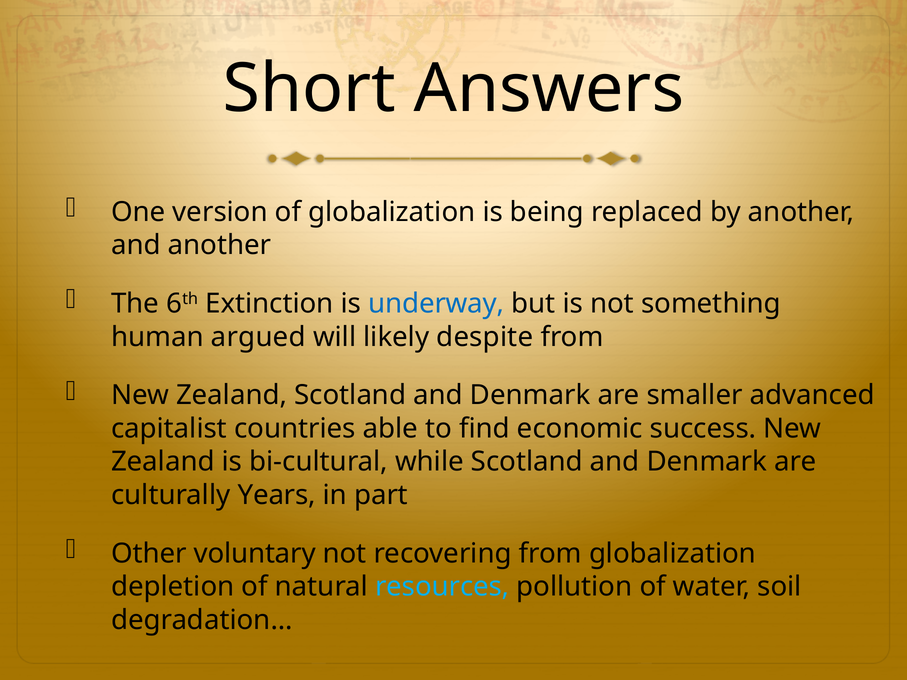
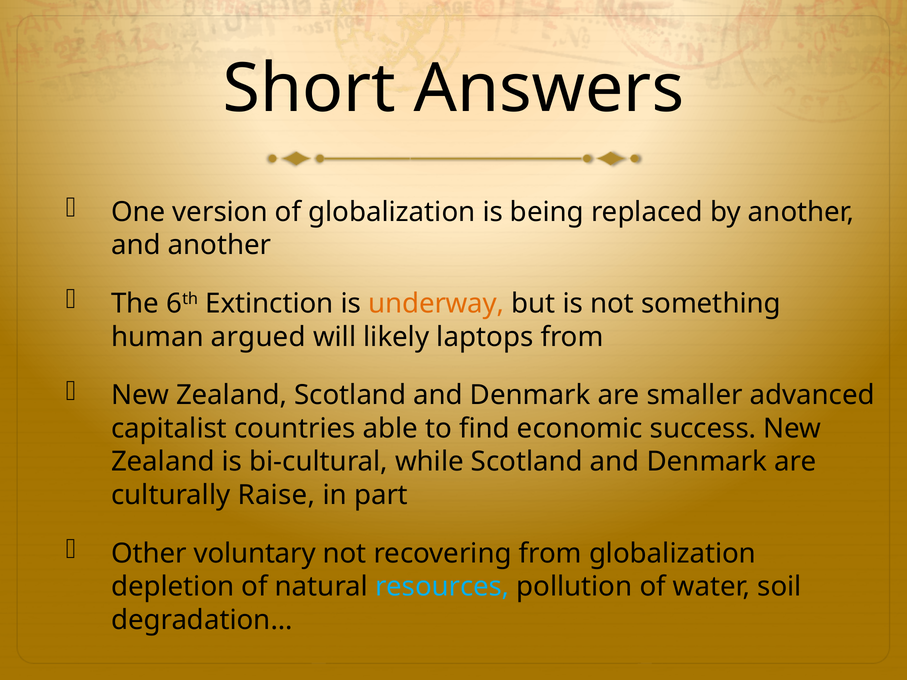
underway colour: blue -> orange
despite: despite -> laptops
Years: Years -> Raise
